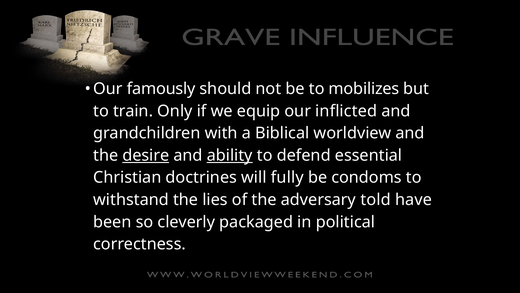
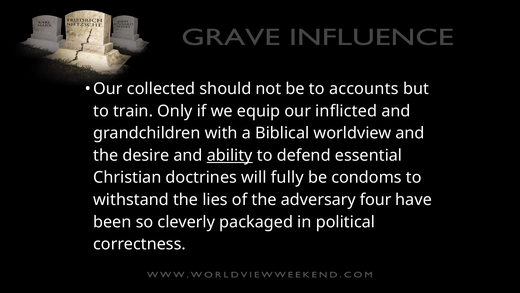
famously: famously -> collected
mobilizes: mobilizes -> accounts
desire underline: present -> none
told: told -> four
